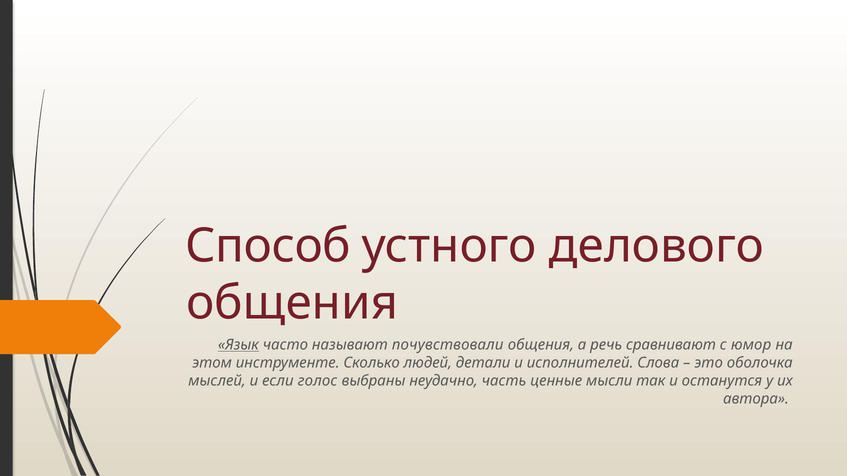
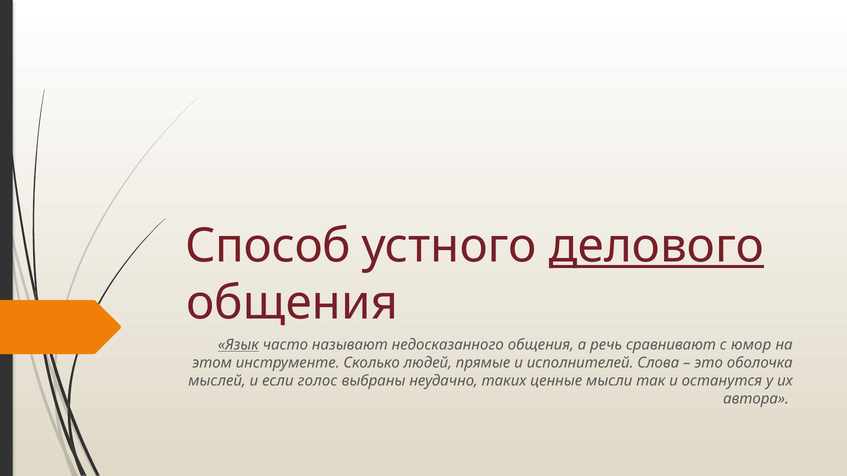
делового underline: none -> present
почувствовали: почувствовали -> недосказанного
детали: детали -> прямые
часть: часть -> таких
